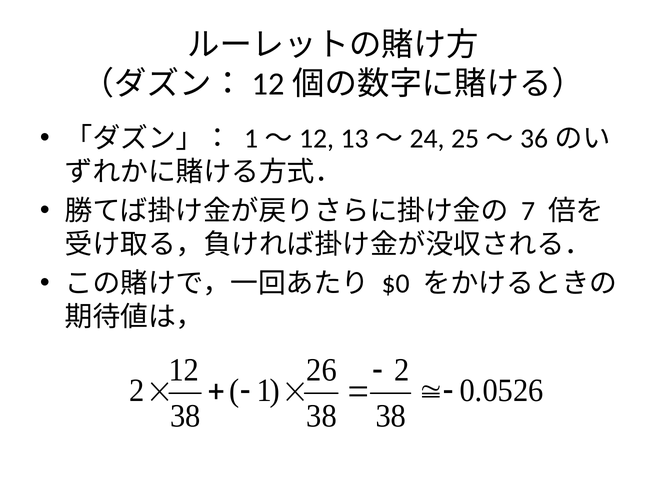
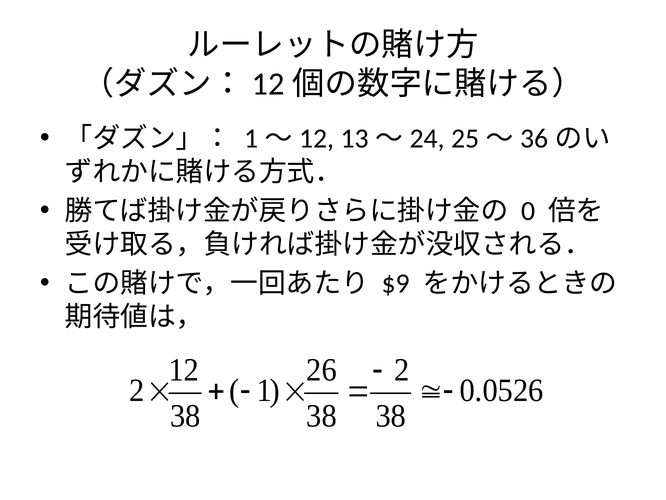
7 at (528, 211): 7 -> 0
$0: $0 -> $9
